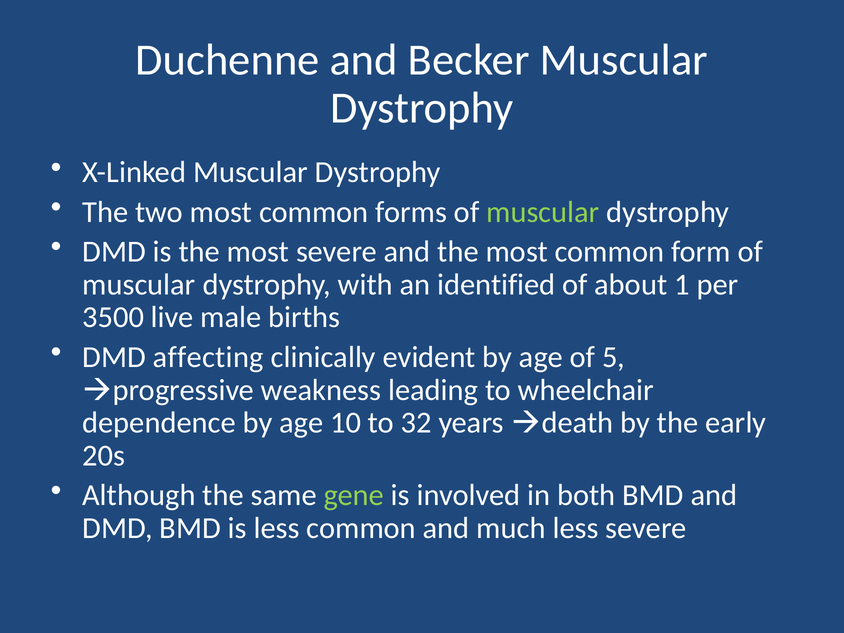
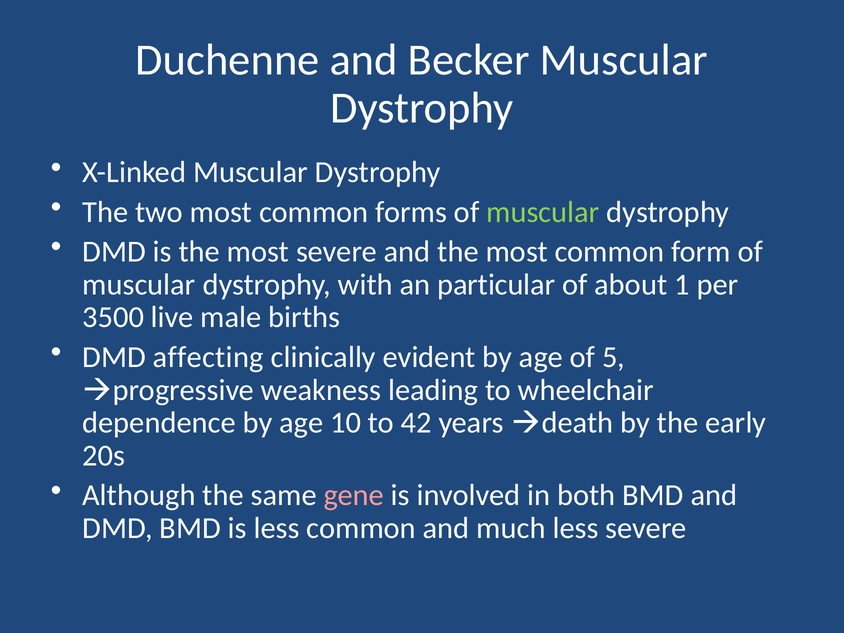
identified: identified -> particular
32: 32 -> 42
gene colour: light green -> pink
